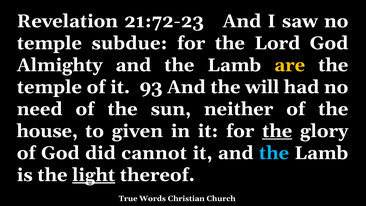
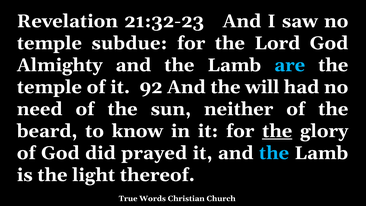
21:72-23: 21:72-23 -> 21:32-23
are colour: yellow -> light blue
93: 93 -> 92
house: house -> beard
given: given -> know
cannot: cannot -> prayed
light underline: present -> none
